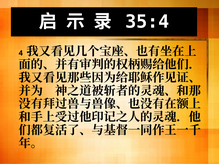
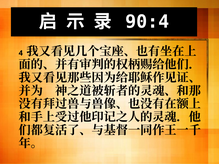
35:4: 35:4 -> 90:4
